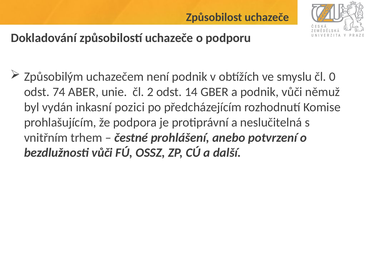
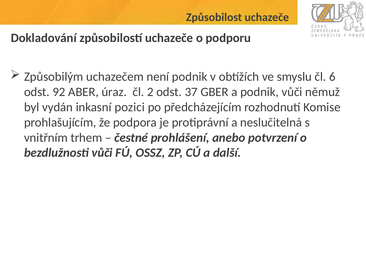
0: 0 -> 6
74: 74 -> 92
unie: unie -> úraz
14: 14 -> 37
